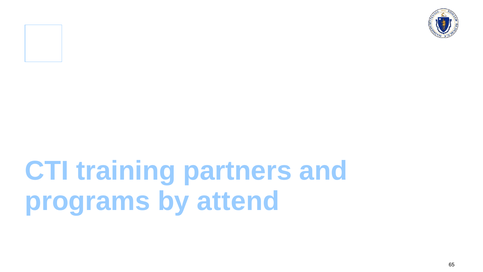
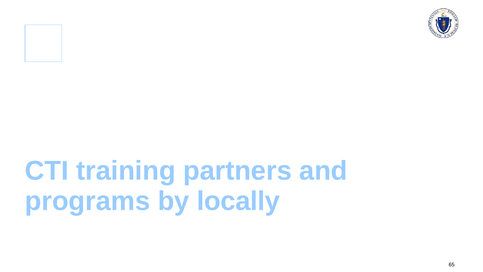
attend: attend -> locally
